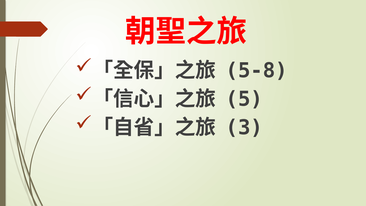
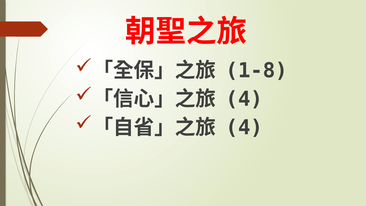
5-8: 5-8 -> 1-8
5 at (244, 99): 5 -> 4
3 at (244, 128): 3 -> 4
